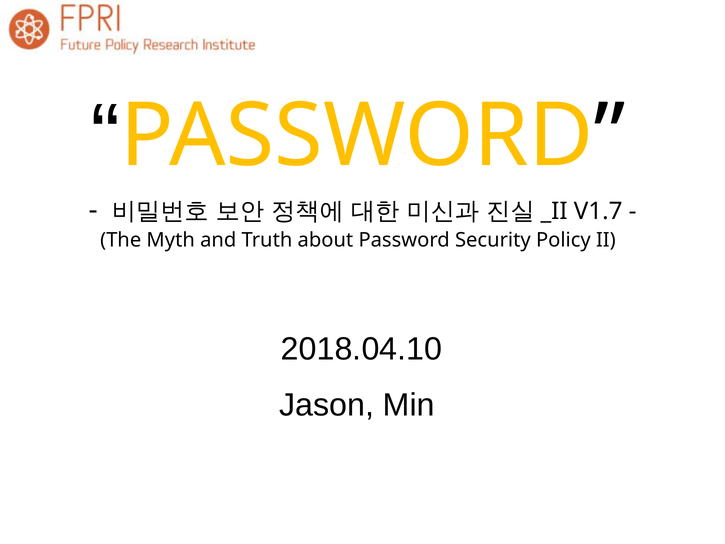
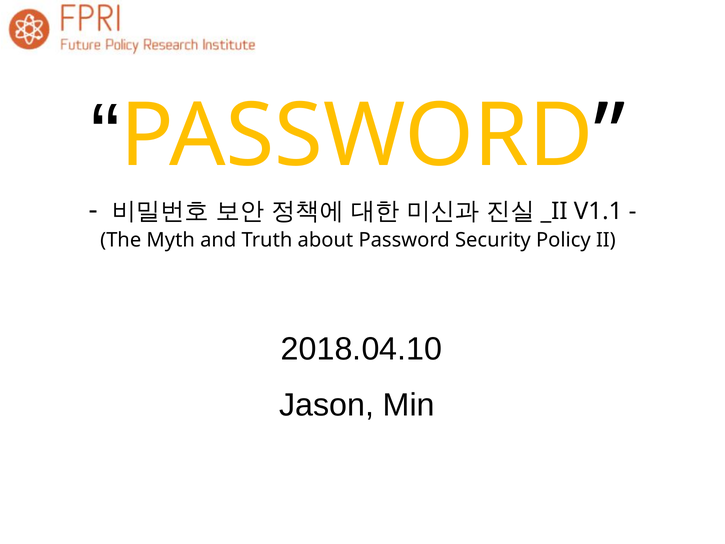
V1.7: V1.7 -> V1.1
